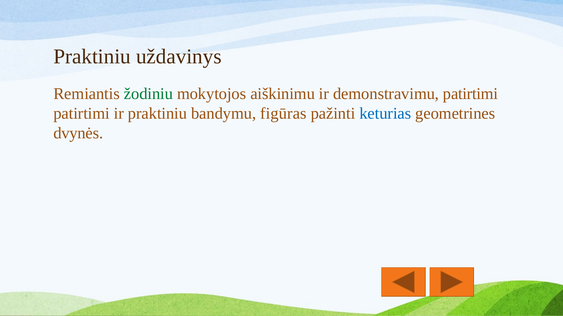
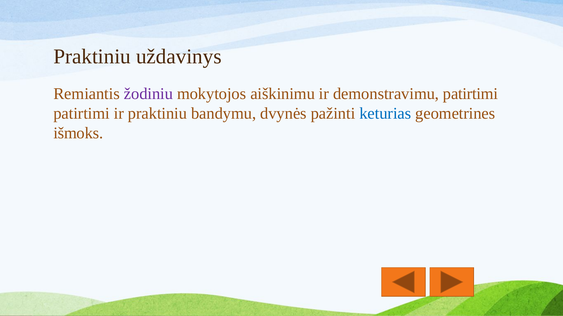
žodiniu colour: green -> purple
figūras: figūras -> dvynės
dvynės: dvynės -> išmoks
